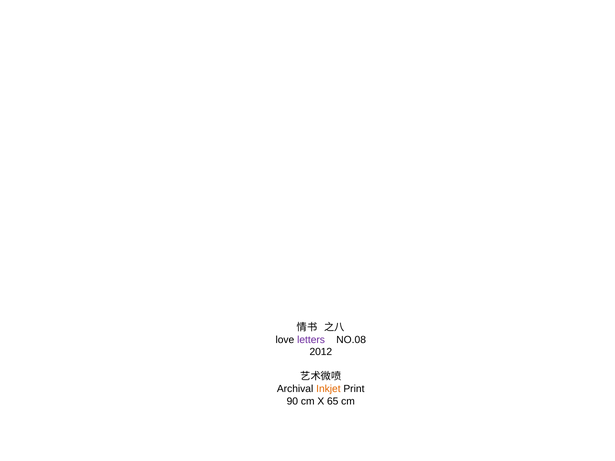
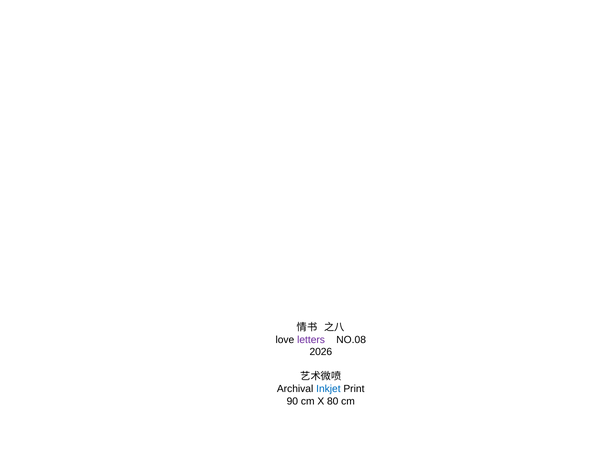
2012: 2012 -> 2026
Inkjet colour: orange -> blue
65: 65 -> 80
